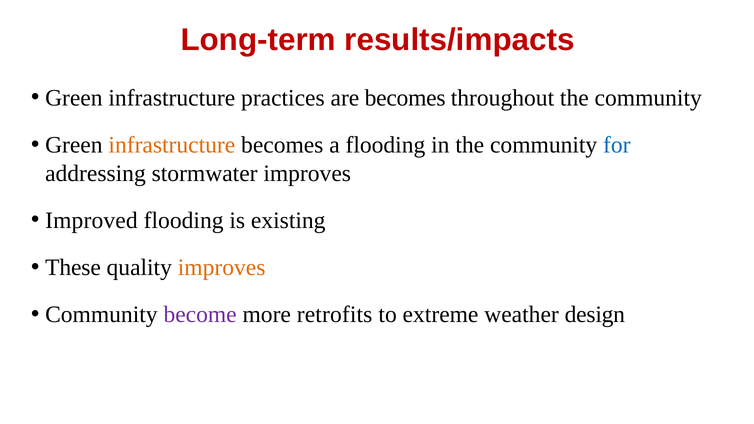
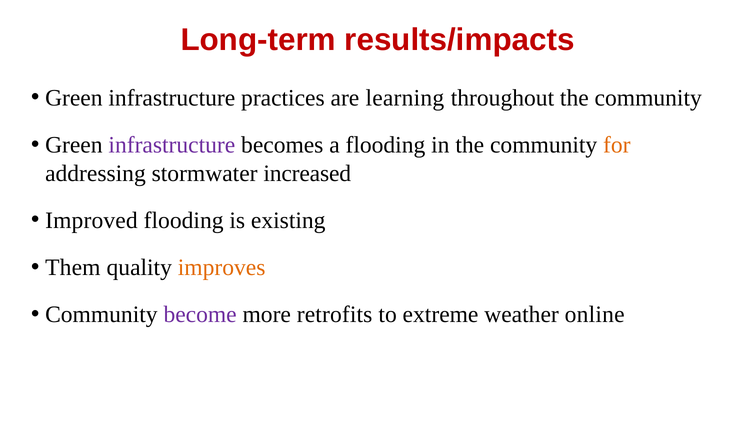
are becomes: becomes -> learning
infrastructure at (172, 145) colour: orange -> purple
for colour: blue -> orange
stormwater improves: improves -> increased
These: These -> Them
design: design -> online
